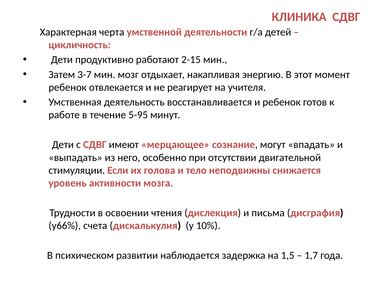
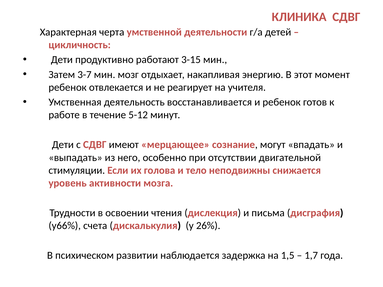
2-15: 2-15 -> 3-15
5-95: 5-95 -> 5-12
10%: 10% -> 26%
